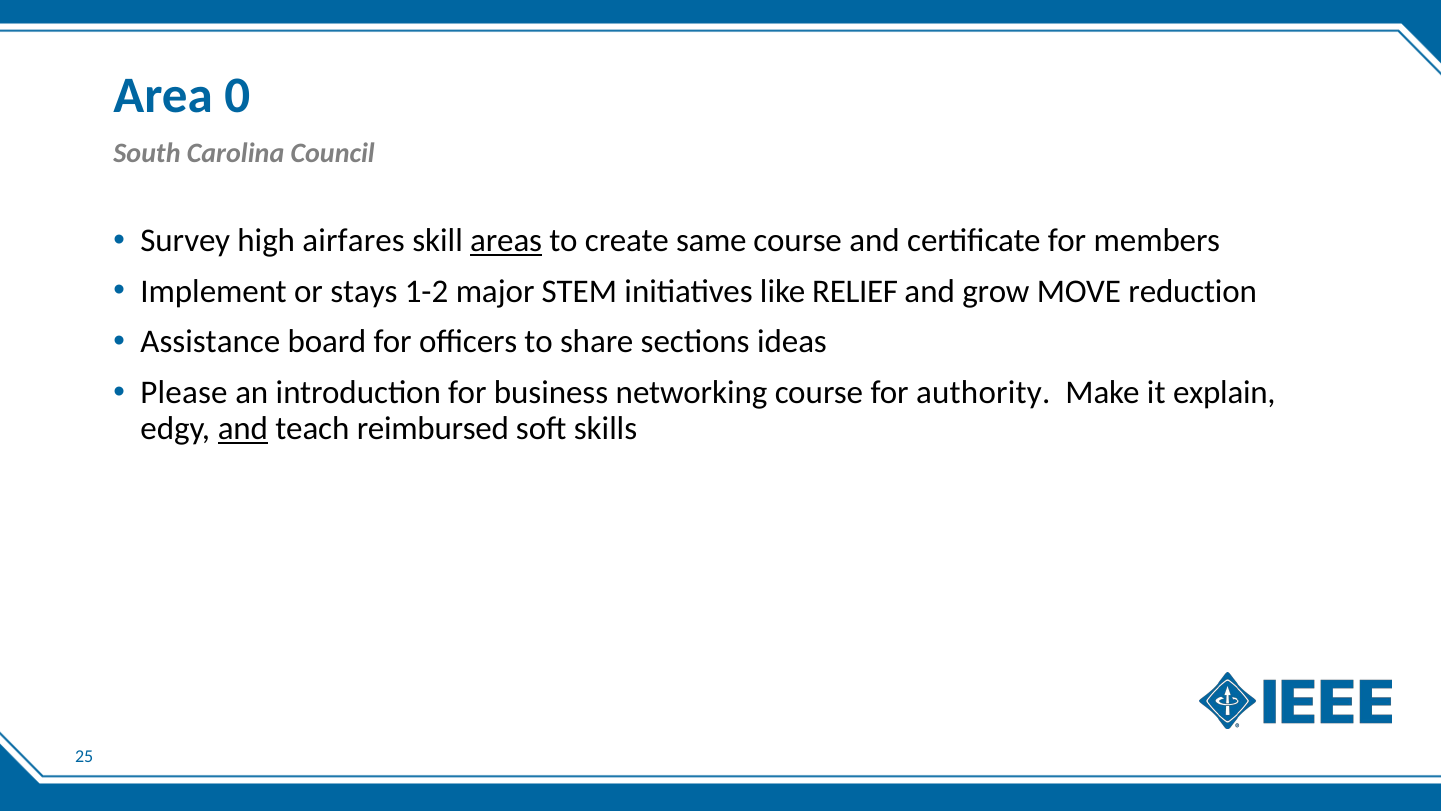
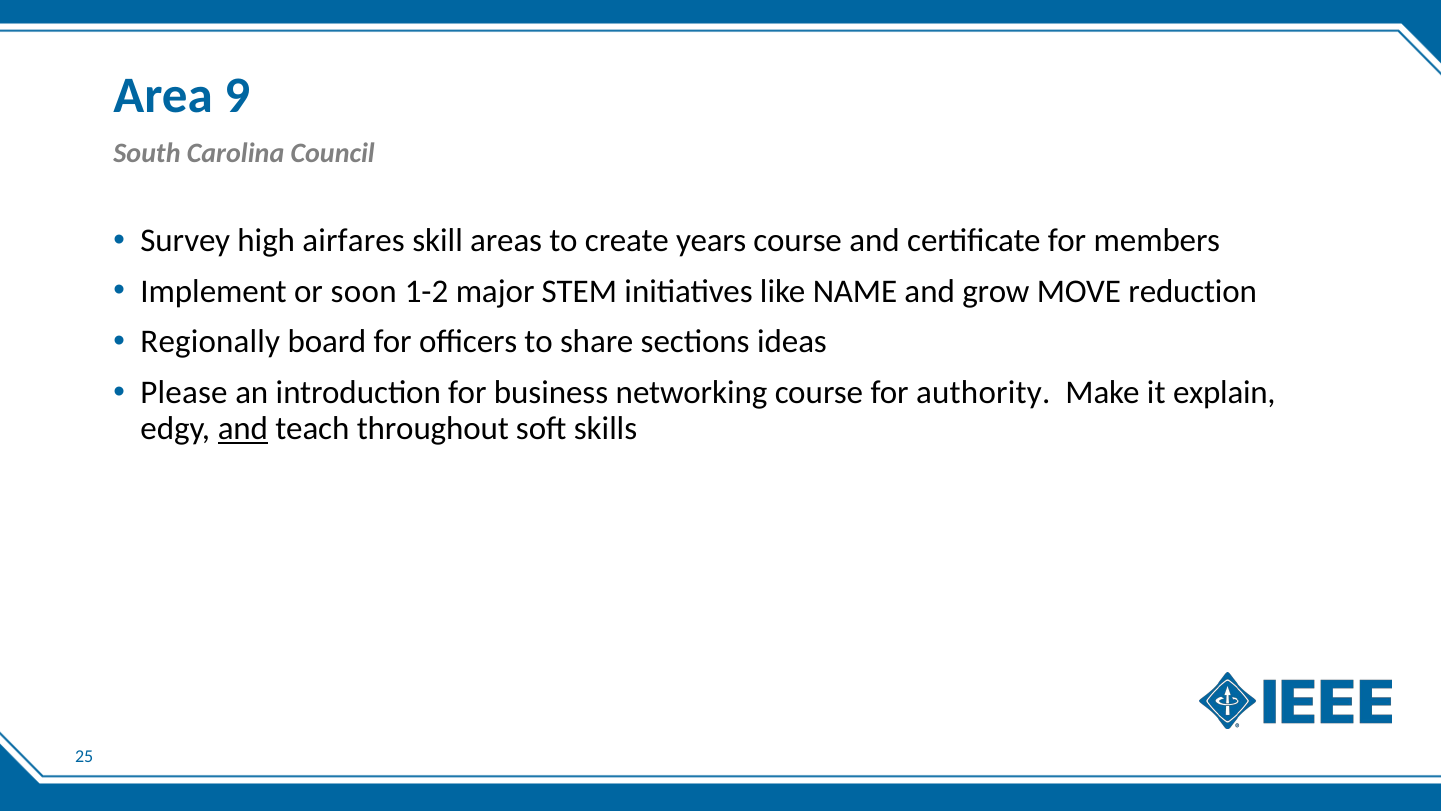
0: 0 -> 9
areas underline: present -> none
same: same -> years
stays: stays -> soon
RELIEF: RELIEF -> NAME
Assistance: Assistance -> Regionally
reimbursed: reimbursed -> throughout
